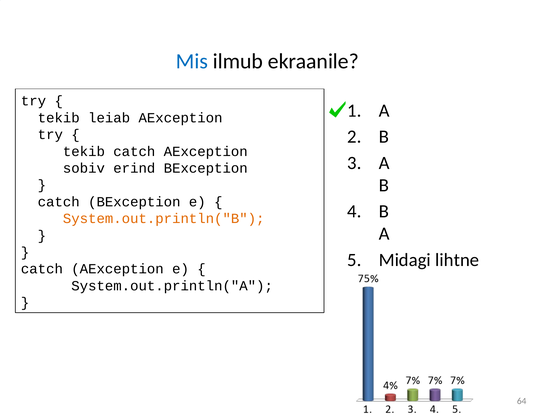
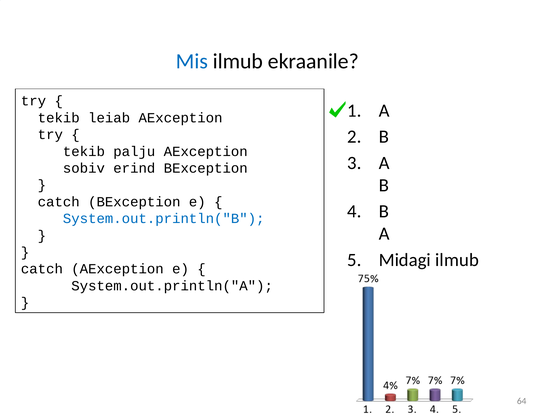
tekib catch: catch -> palju
System.out.println("B colour: orange -> blue
Midagi lihtne: lihtne -> ilmub
